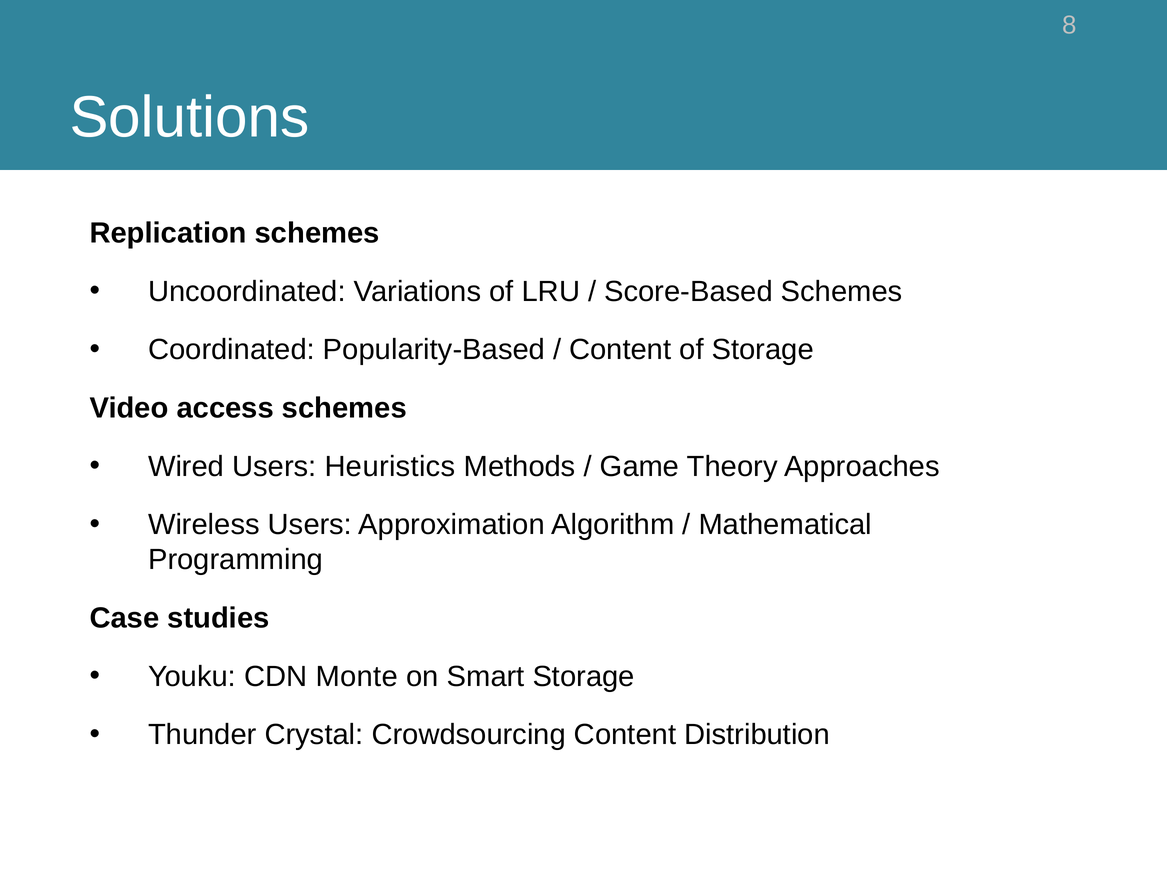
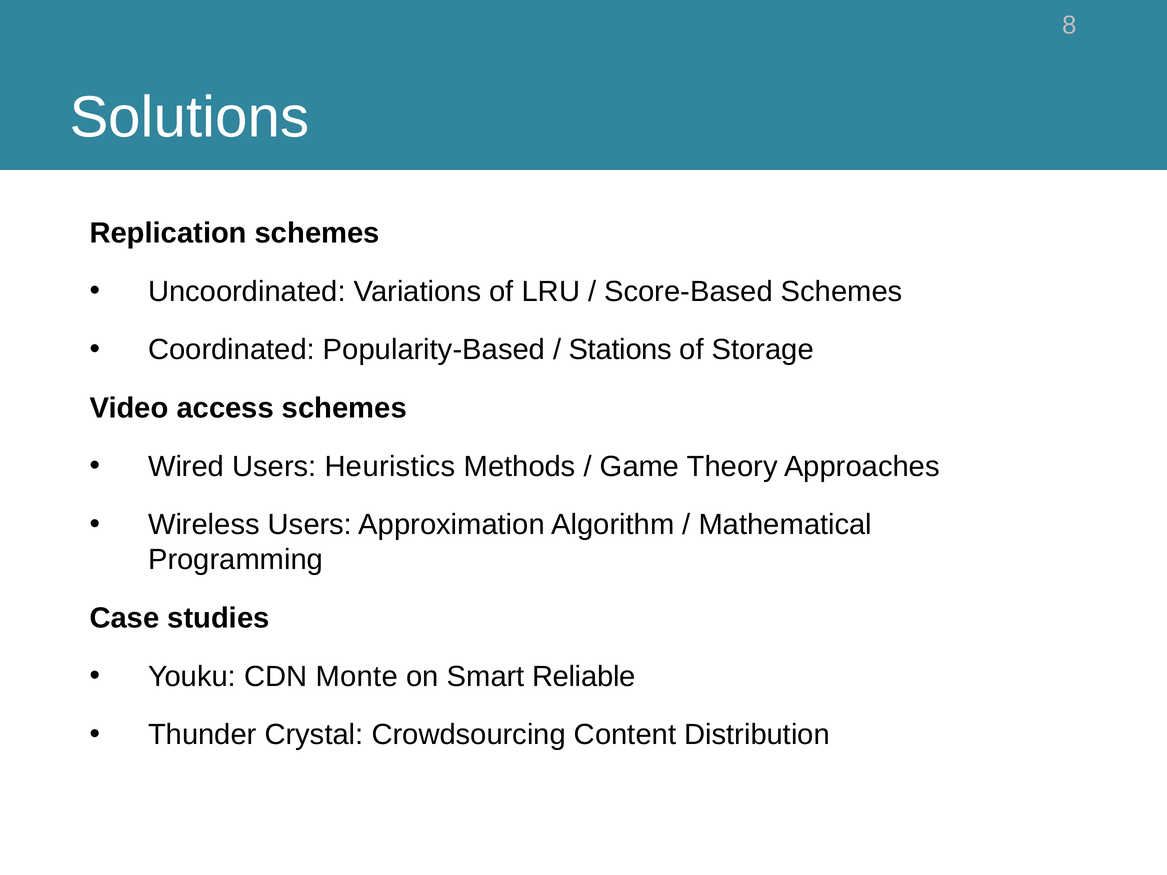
Content at (620, 350): Content -> Stations
Smart Storage: Storage -> Reliable
